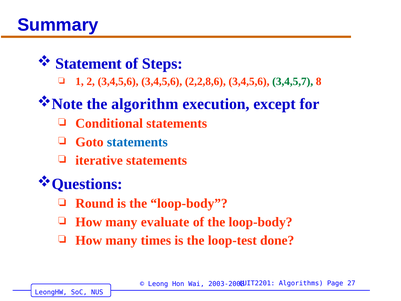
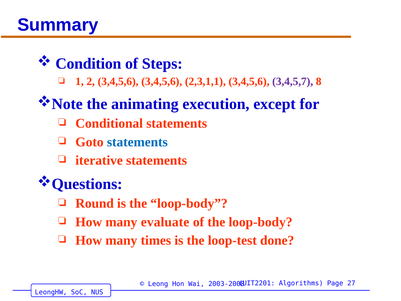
Statement: Statement -> Condition
2,2,8,6: 2,2,8,6 -> 2,3,1,1
3,4,5,7 colour: green -> purple
algorithm: algorithm -> animating
